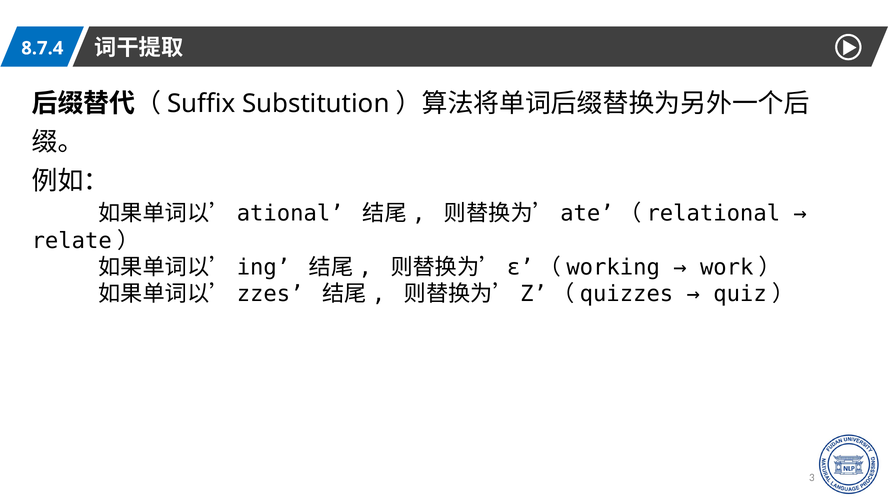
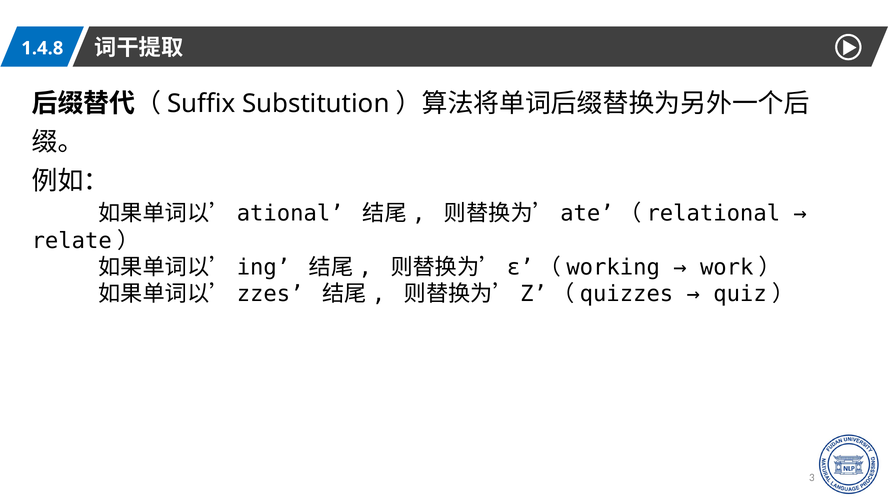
8.7.4: 8.7.4 -> 1.4.8
